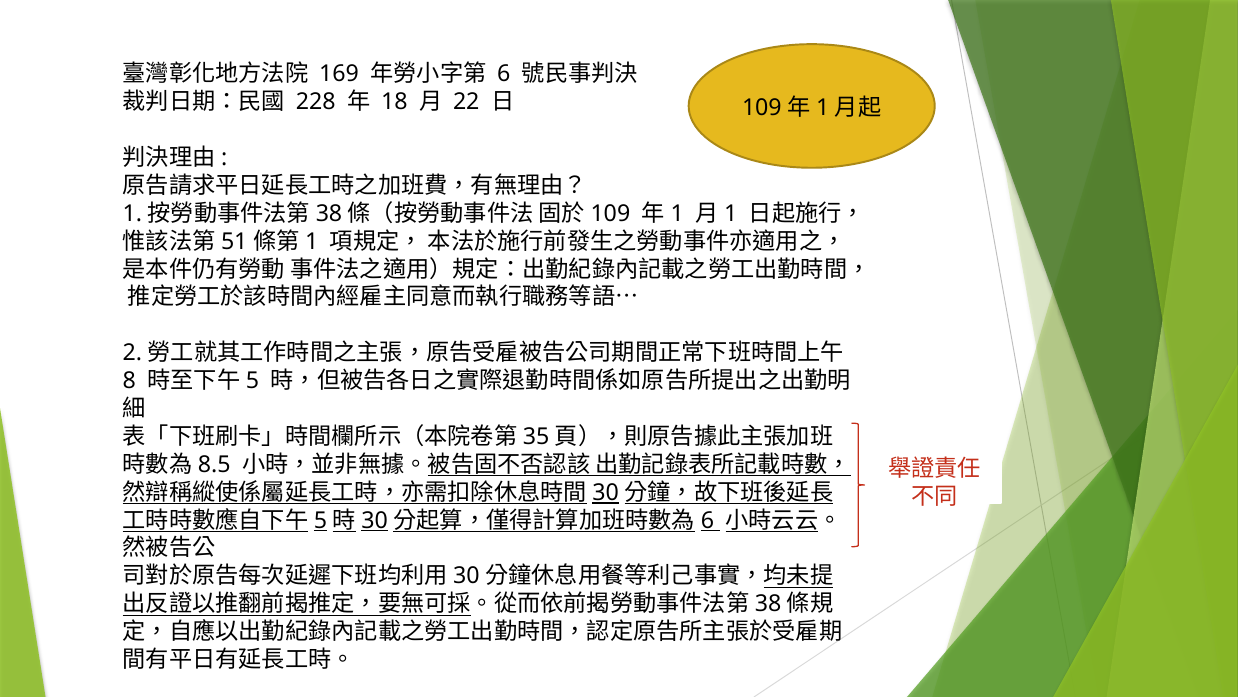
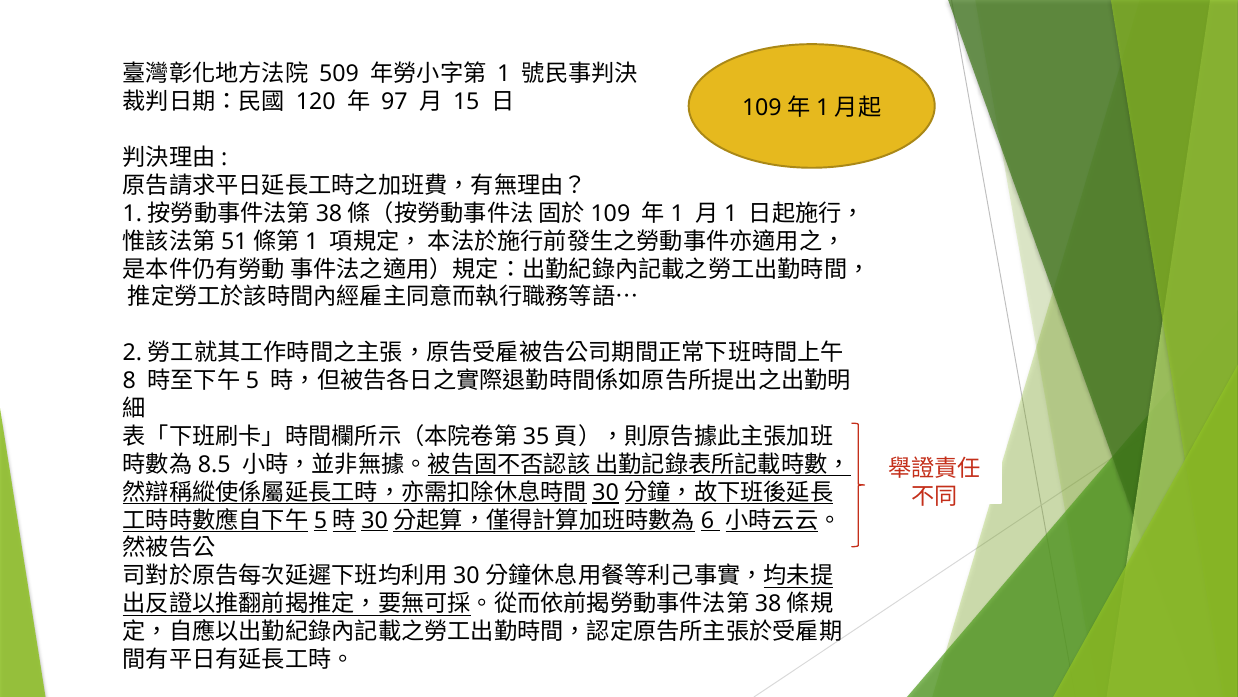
169: 169 -> 509
6: 6 -> 1
228: 228 -> 120
18: 18 -> 97
22: 22 -> 15
